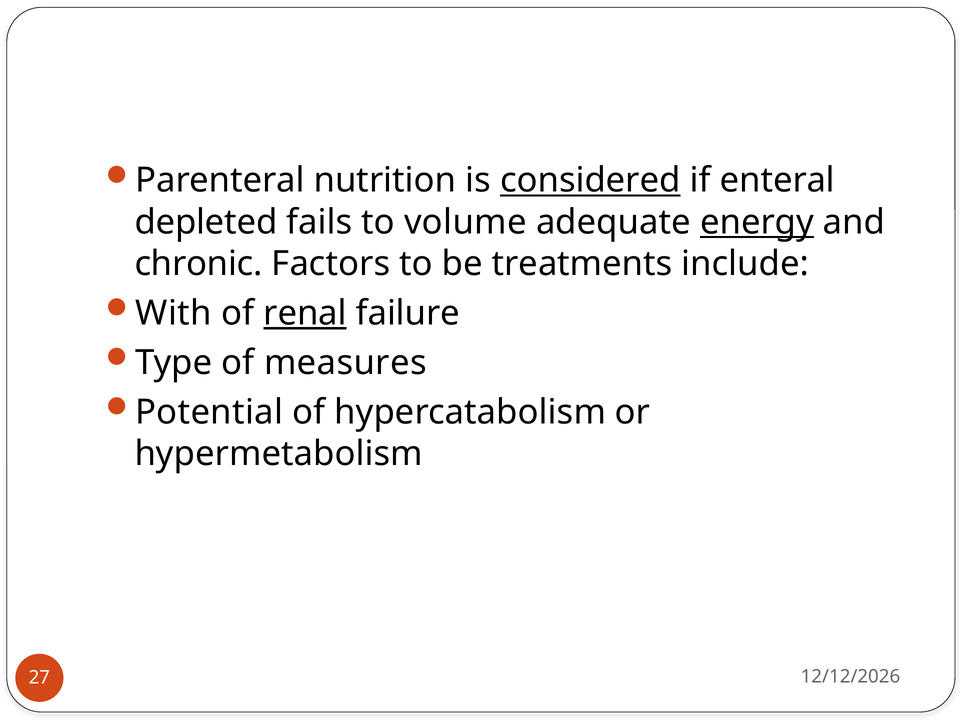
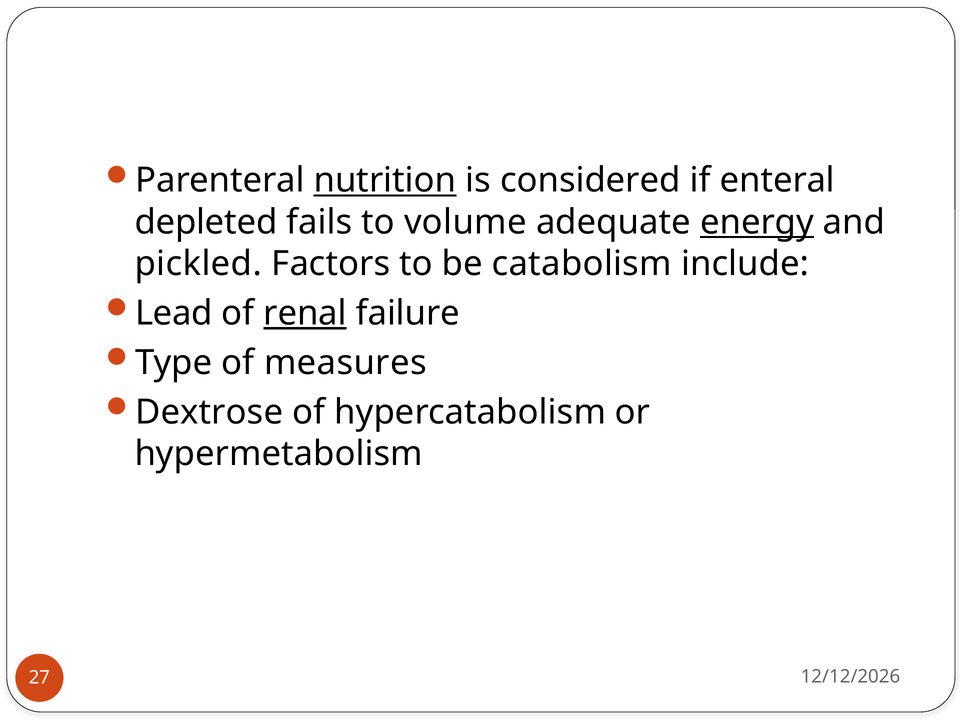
nutrition underline: none -> present
considered underline: present -> none
chronic: chronic -> pickled
treatments: treatments -> catabolism
With: With -> Lead
Potential: Potential -> Dextrose
